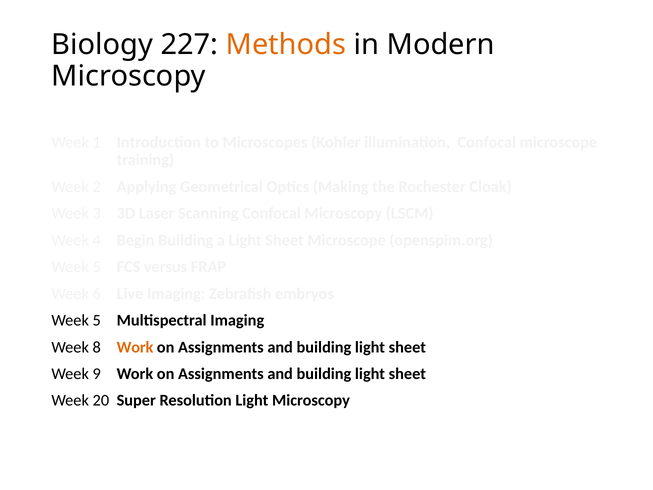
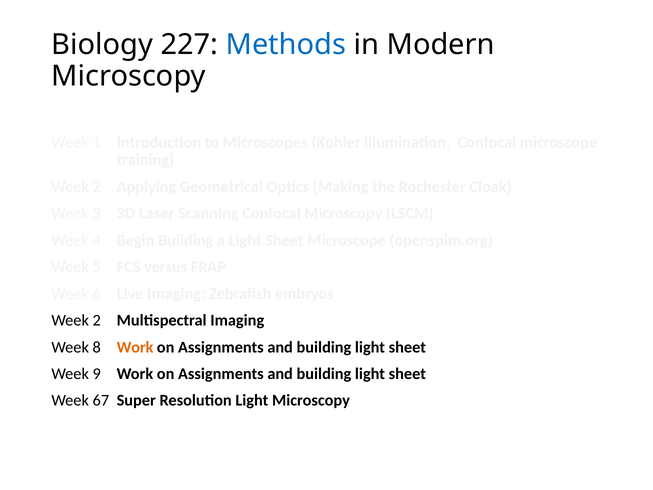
Methods colour: orange -> blue
5 at (97, 320): 5 -> 2
20: 20 -> 67
